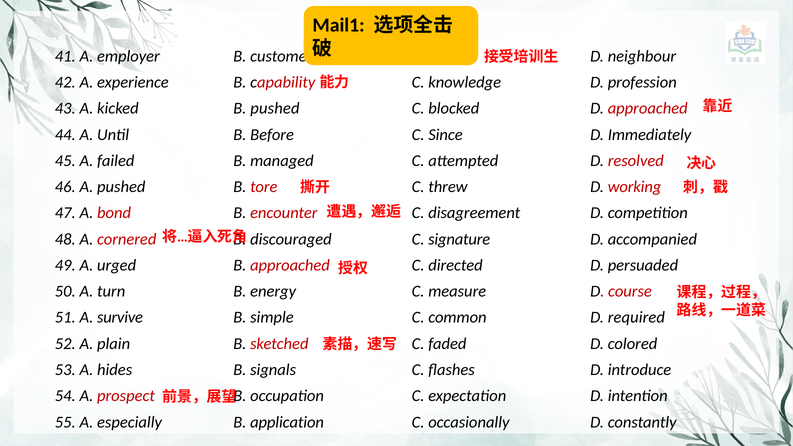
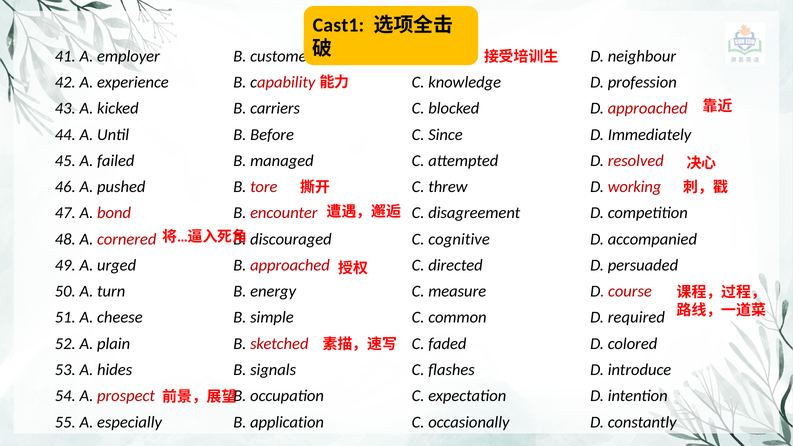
Mail1: Mail1 -> Cast1
B pushed: pushed -> carriers
signature: signature -> cognitive
survive: survive -> cheese
